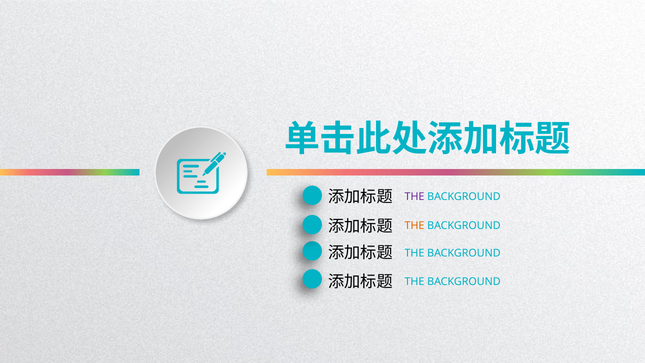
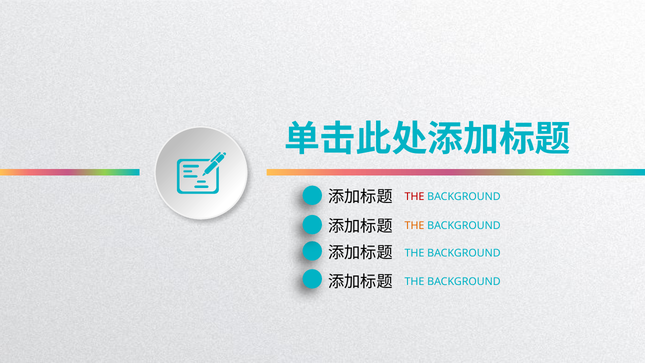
THE at (415, 196) colour: purple -> red
